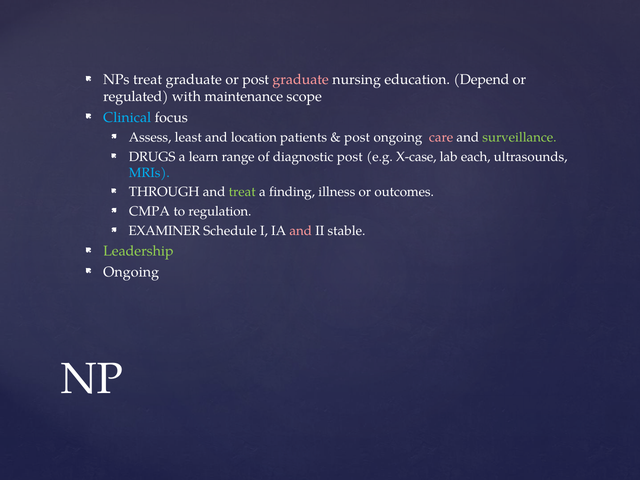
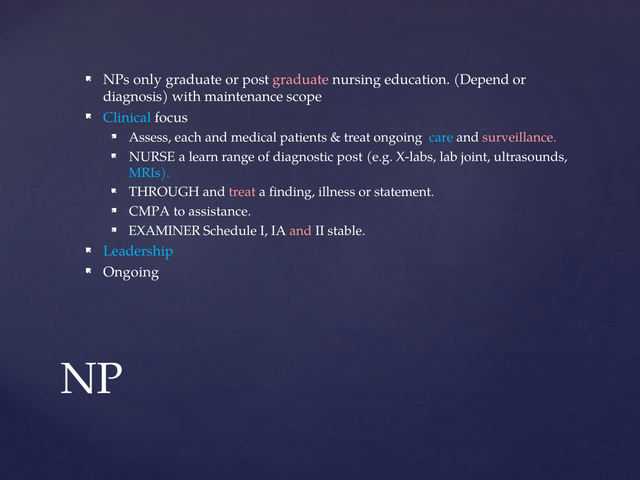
NPs treat: treat -> only
regulated: regulated -> diagnosis
least: least -> each
location: location -> medical
post at (357, 137): post -> treat
care colour: pink -> light blue
surveillance colour: light green -> pink
DRUGS: DRUGS -> NURSE
X-case: X-case -> X-labs
each: each -> joint
treat at (242, 192) colour: light green -> pink
outcomes: outcomes -> statement
regulation: regulation -> assistance
Leadership colour: light green -> light blue
